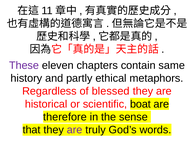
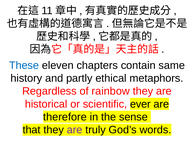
These colour: purple -> blue
blessed: blessed -> rainbow
boat: boat -> ever
